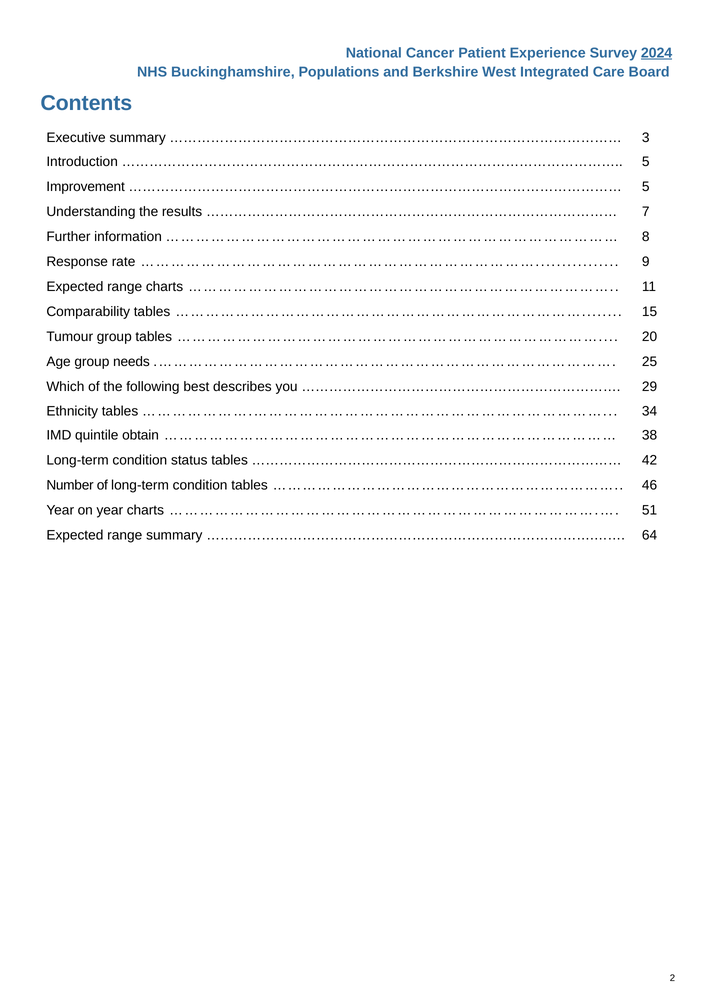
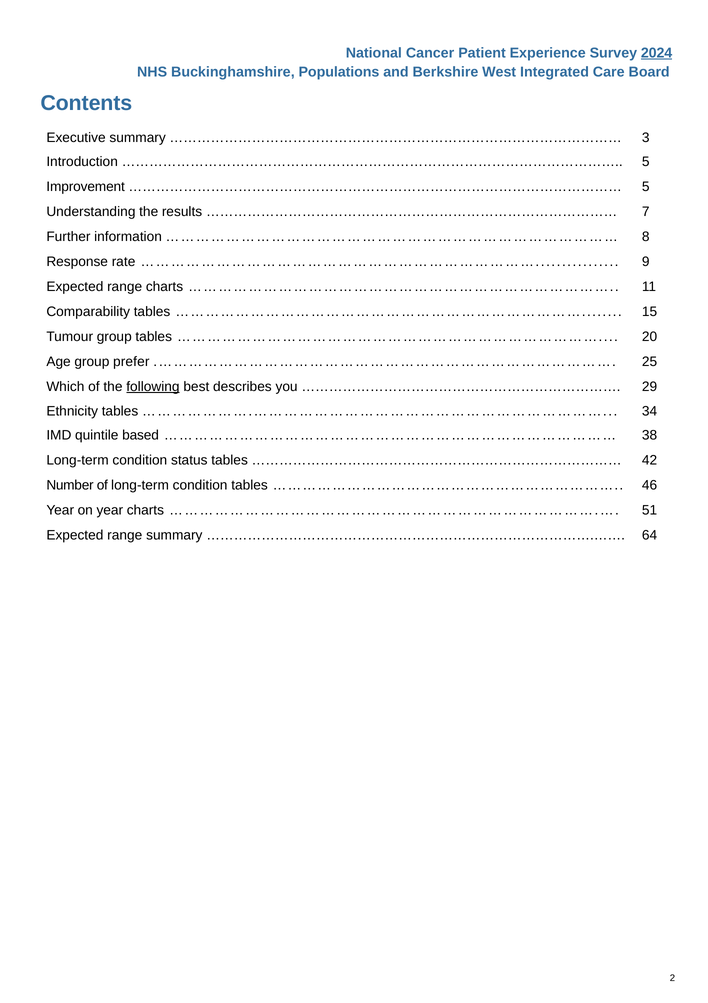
needs: needs -> prefer
following underline: none -> present
obtain: obtain -> based
